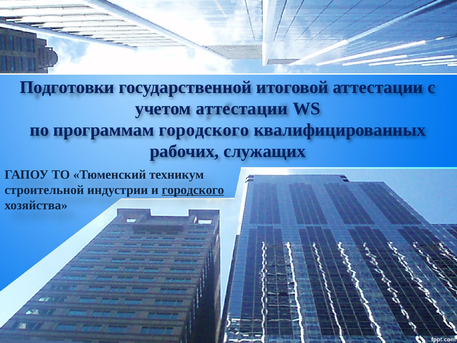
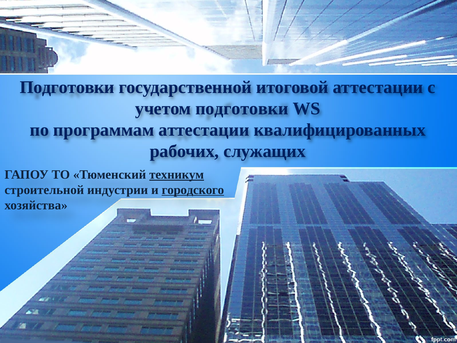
учетом аттестации: аттестации -> подготовки
программам городского: городского -> аттестации
техникум underline: none -> present
